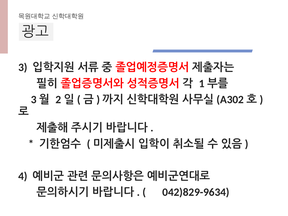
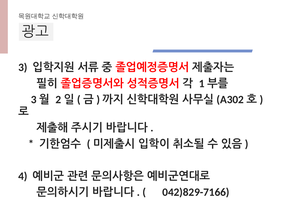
042)829-9634: 042)829-9634 -> 042)829-7166
